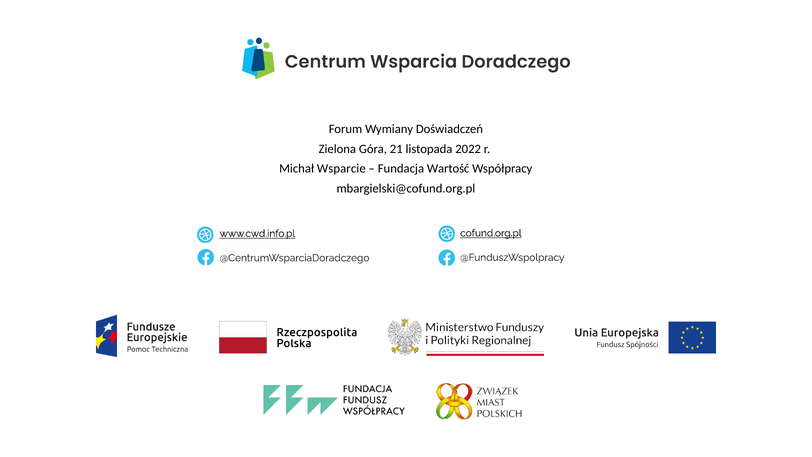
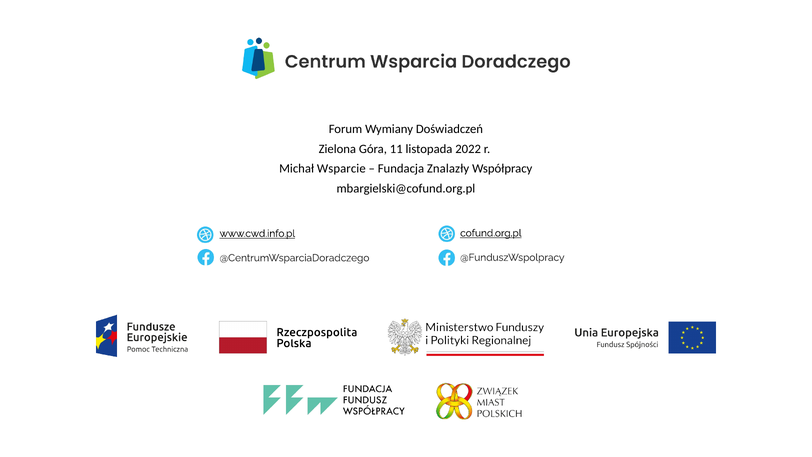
21: 21 -> 11
Wartość: Wartość -> Znalazły
